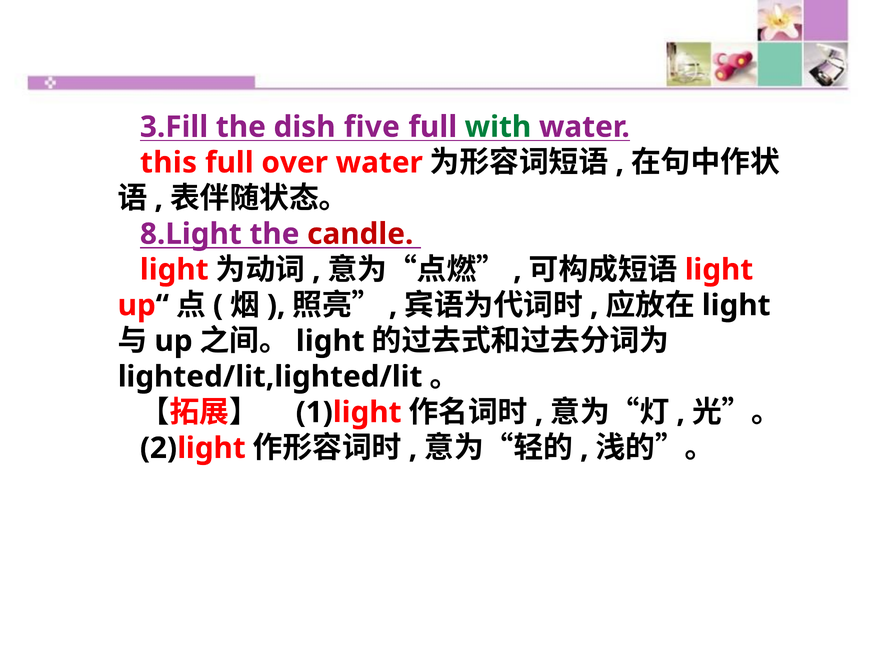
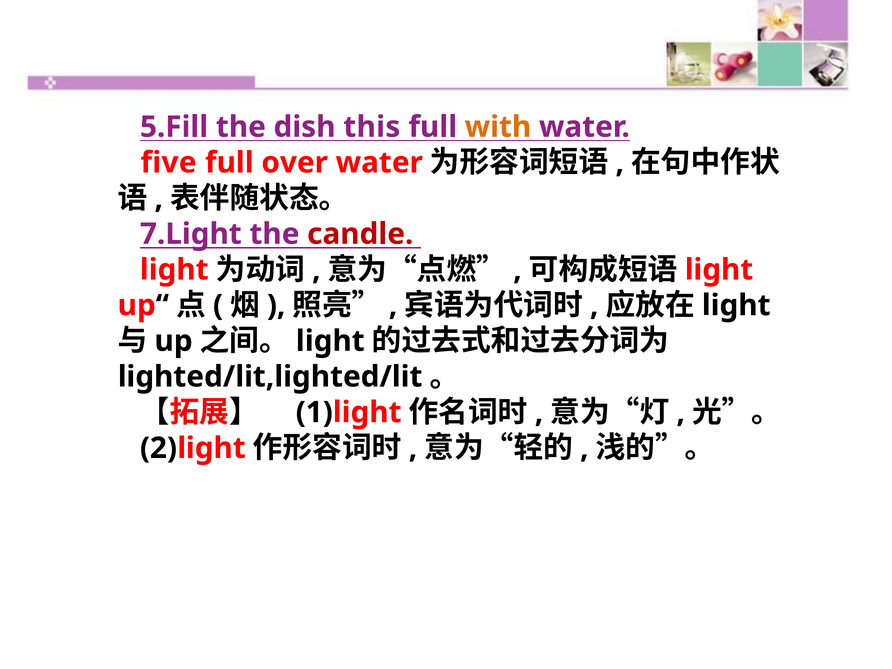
3.Fill: 3.Fill -> 5.Fill
five: five -> this
with colour: green -> orange
this: this -> five
8.Light: 8.Light -> 7.Light
